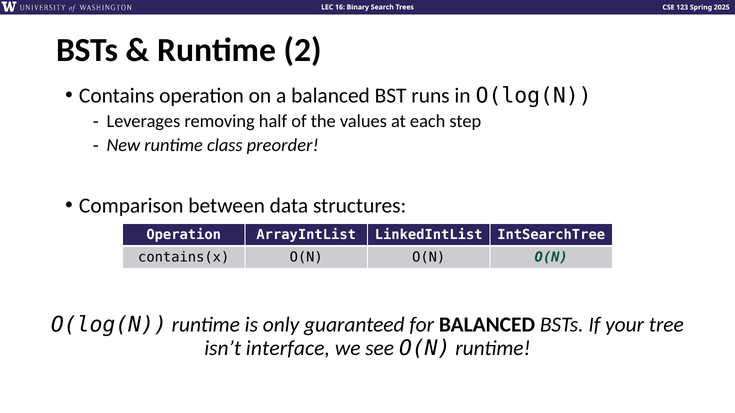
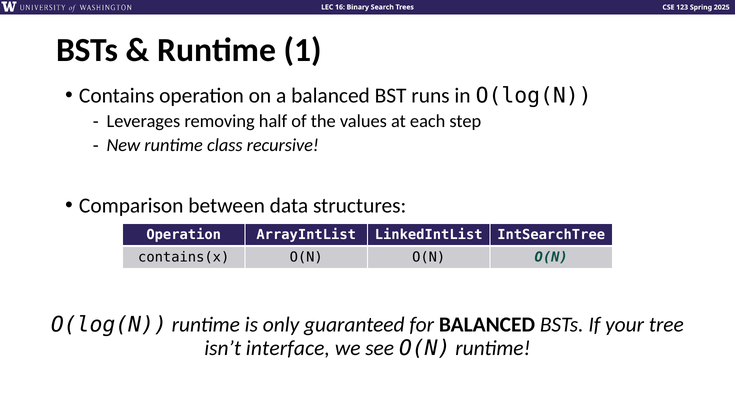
2: 2 -> 1
preorder: preorder -> recursive
